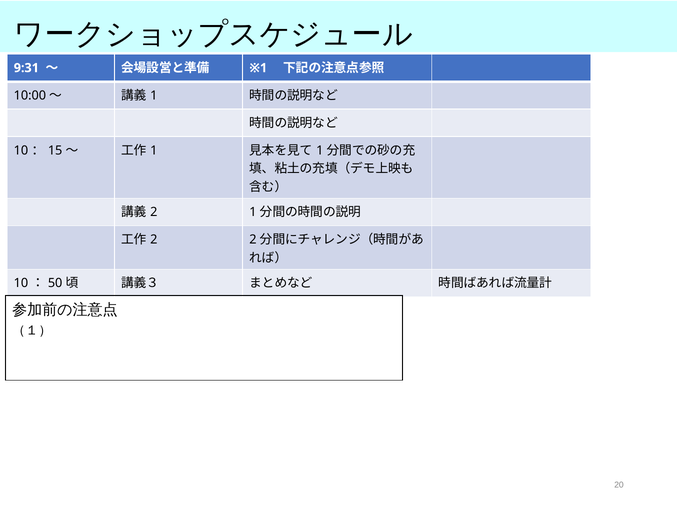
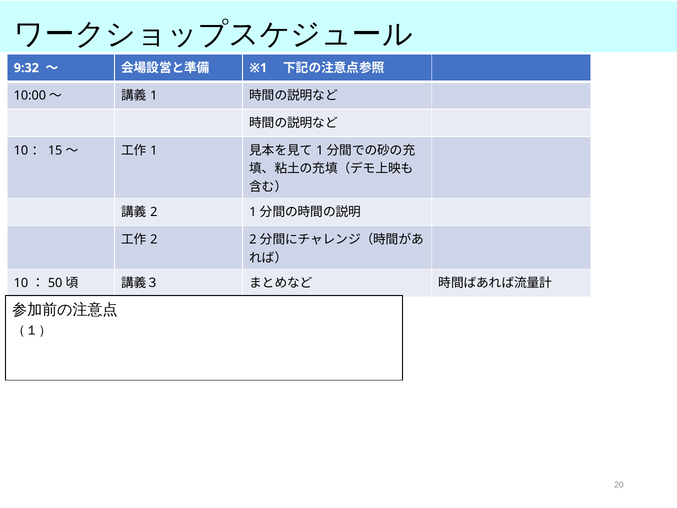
9:31: 9:31 -> 9:32
